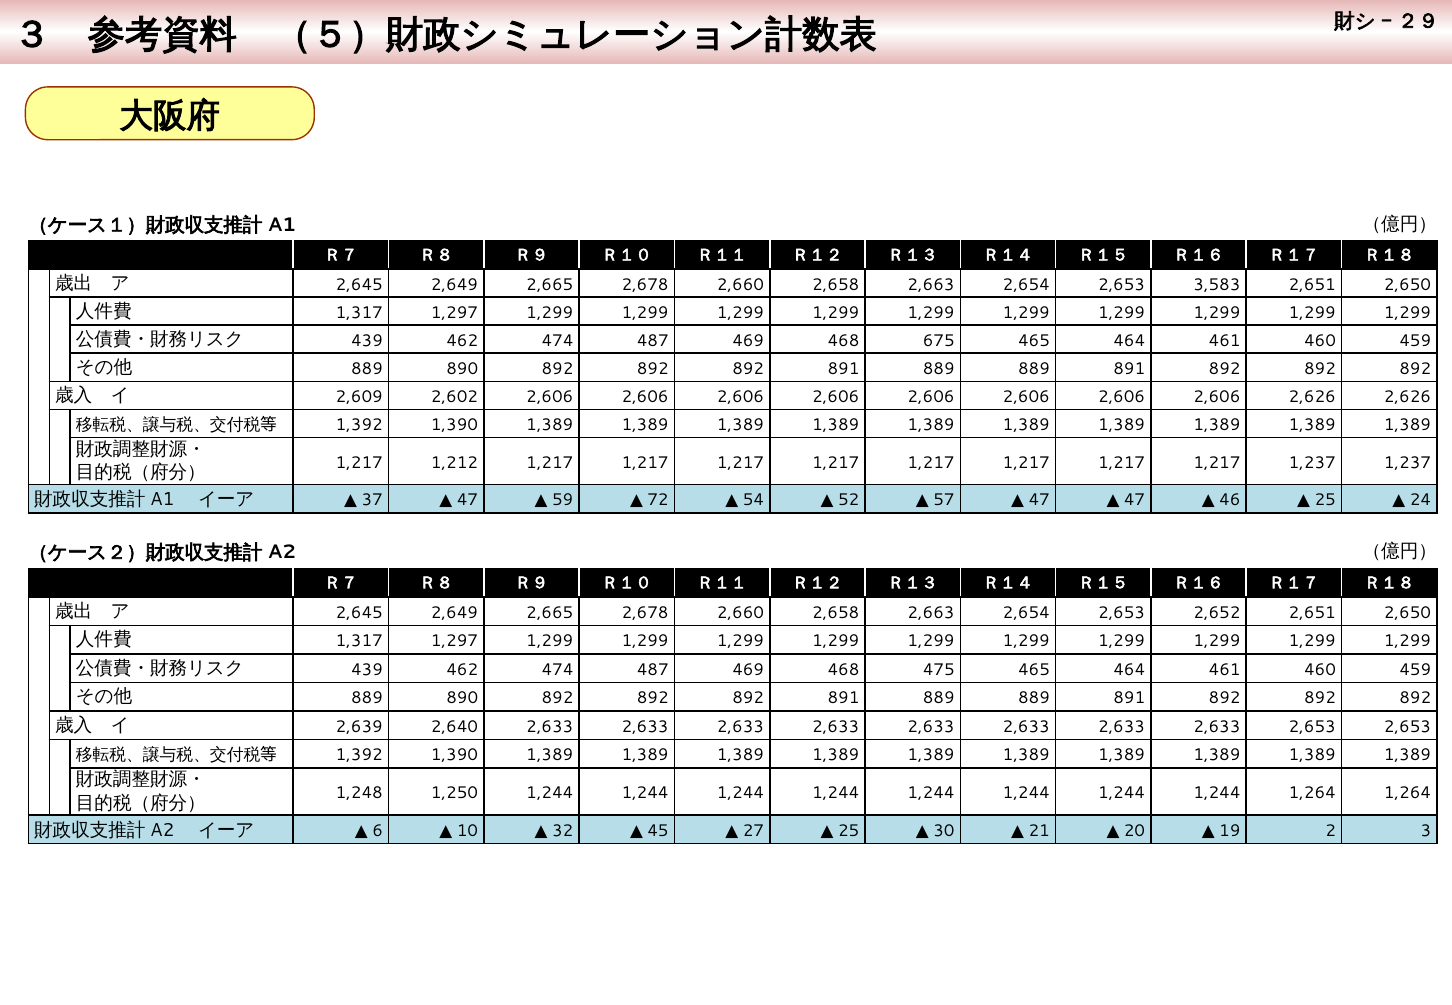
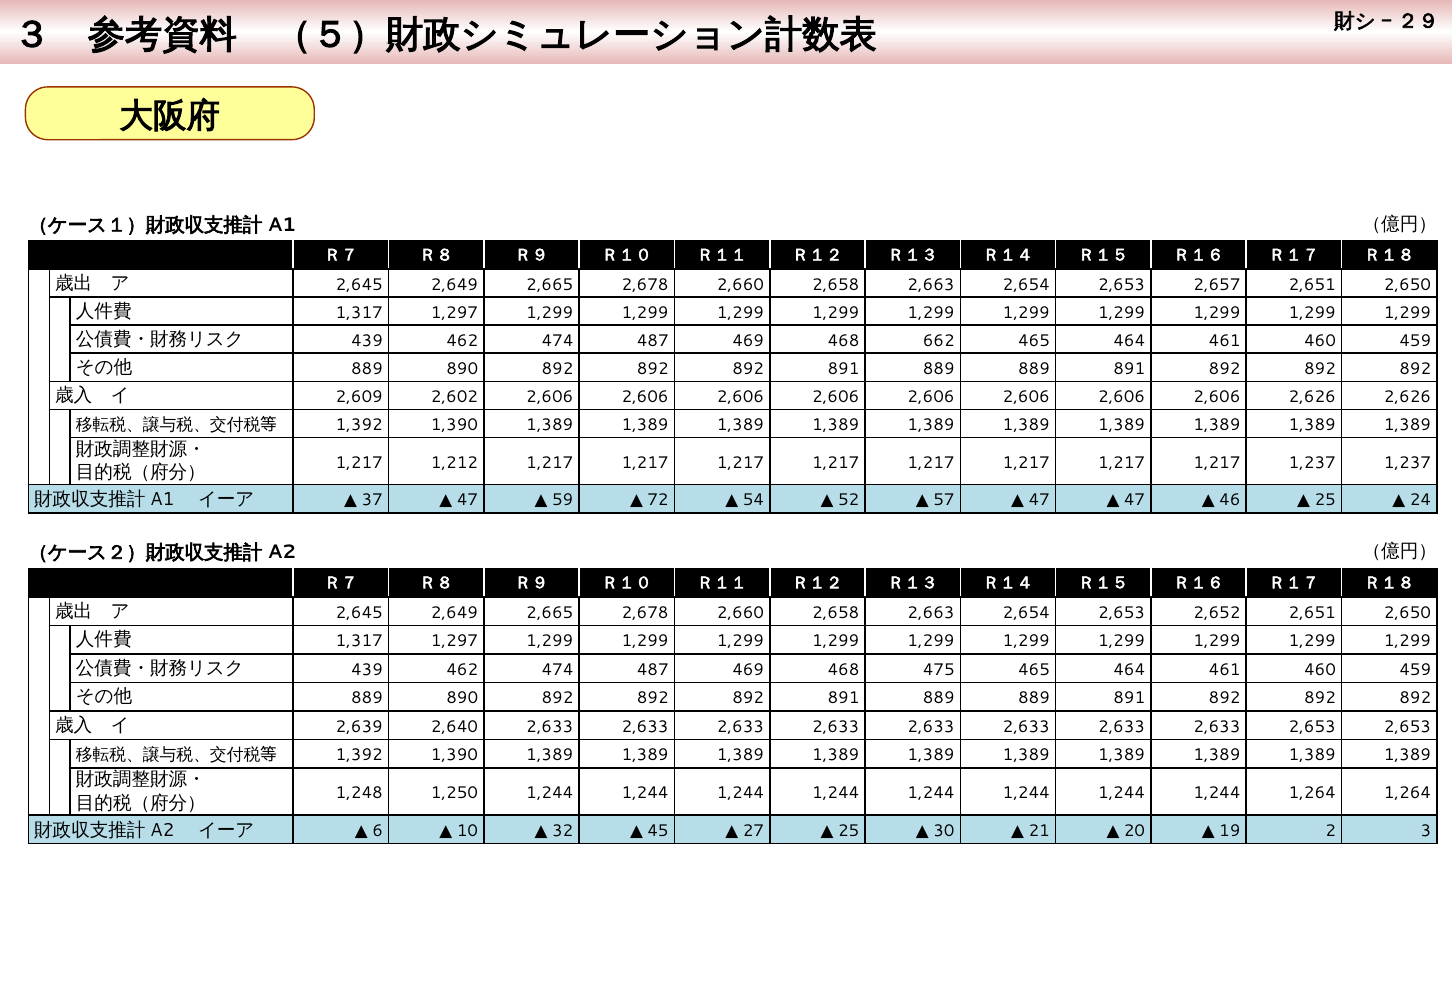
3,583: 3,583 -> 2,657
675: 675 -> 662
